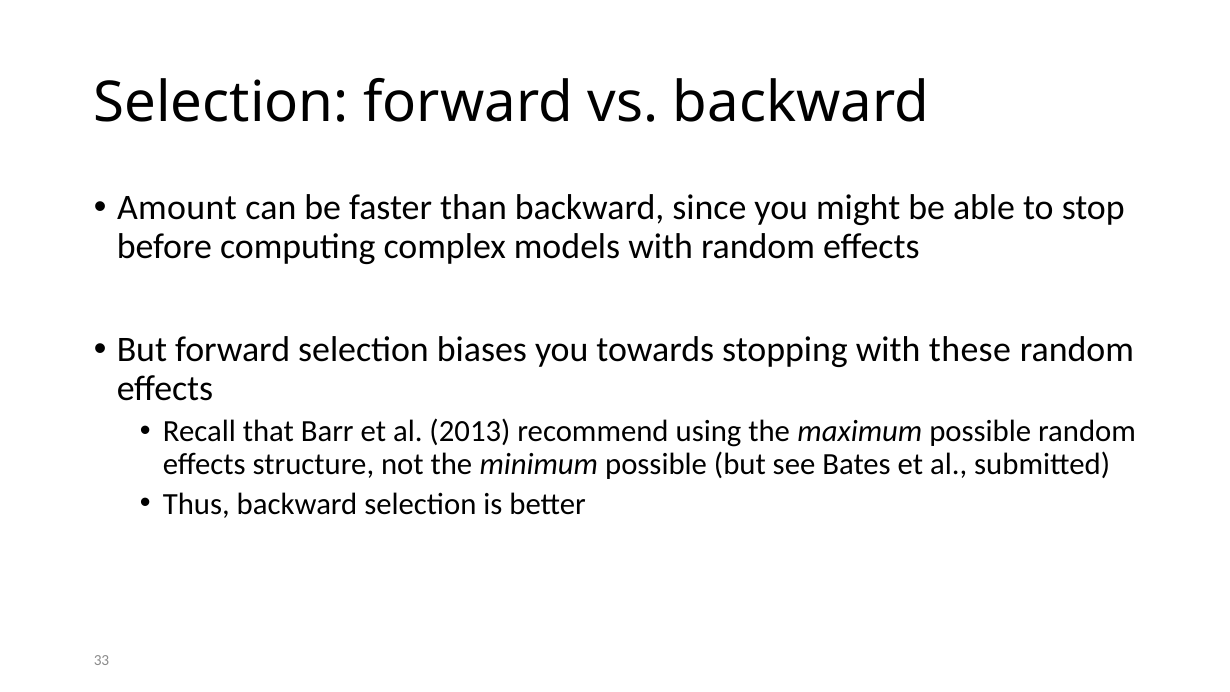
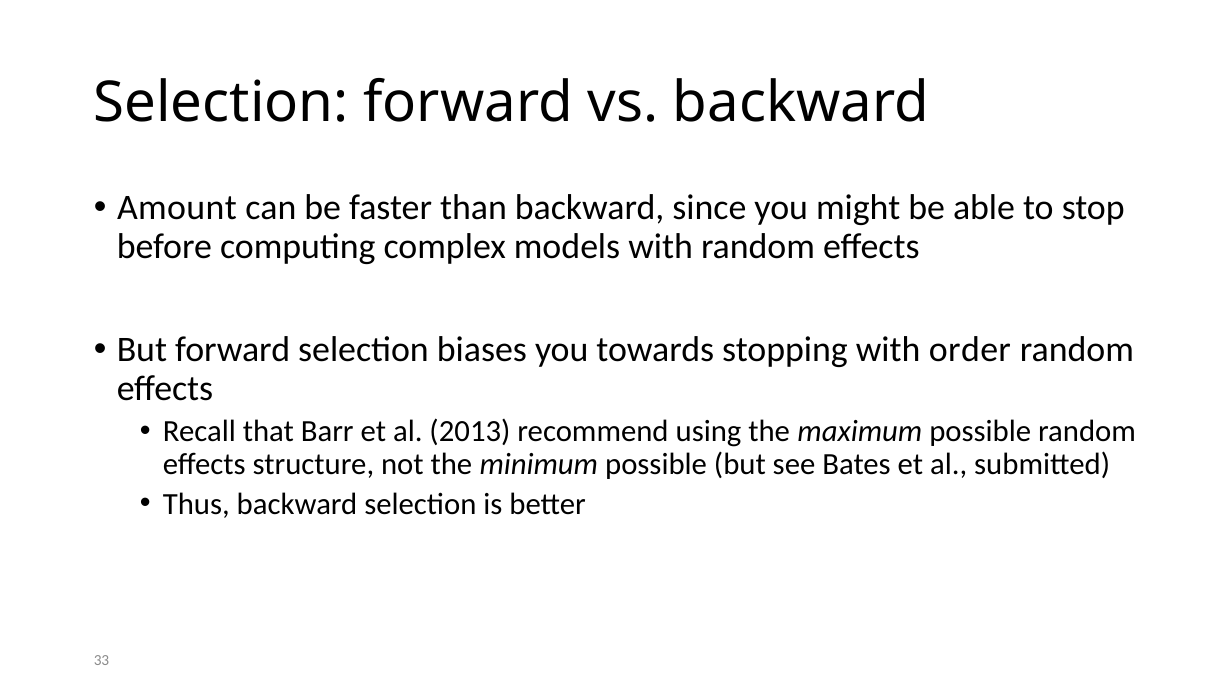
these: these -> order
